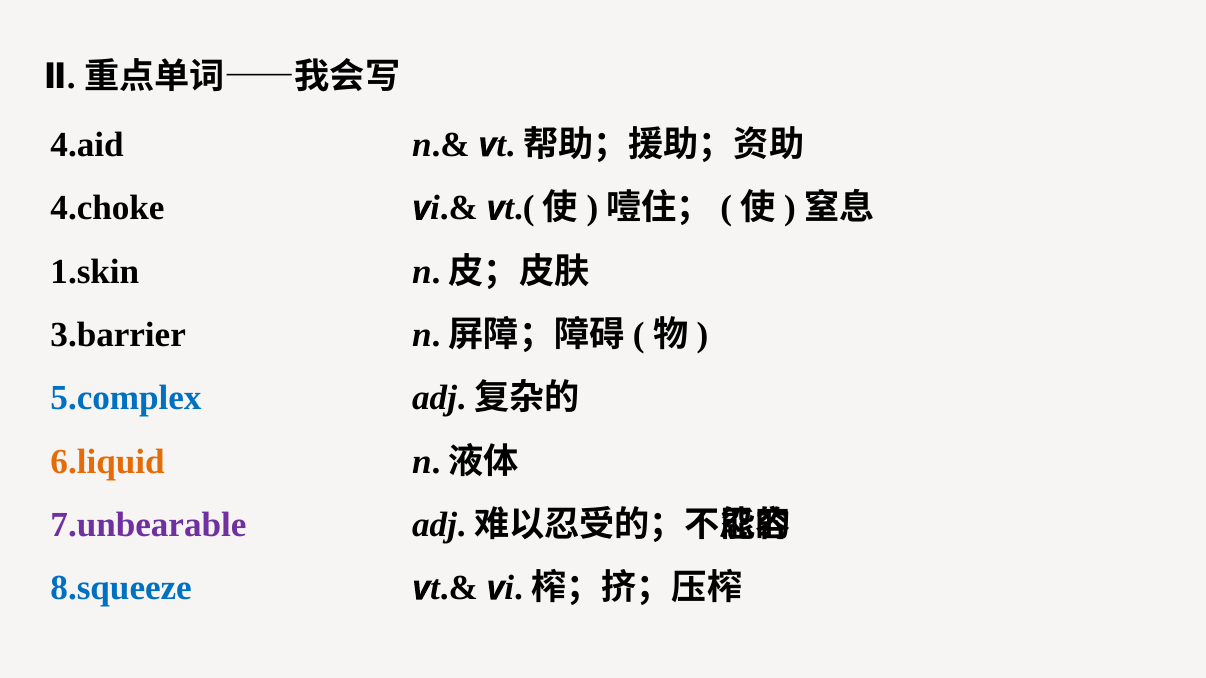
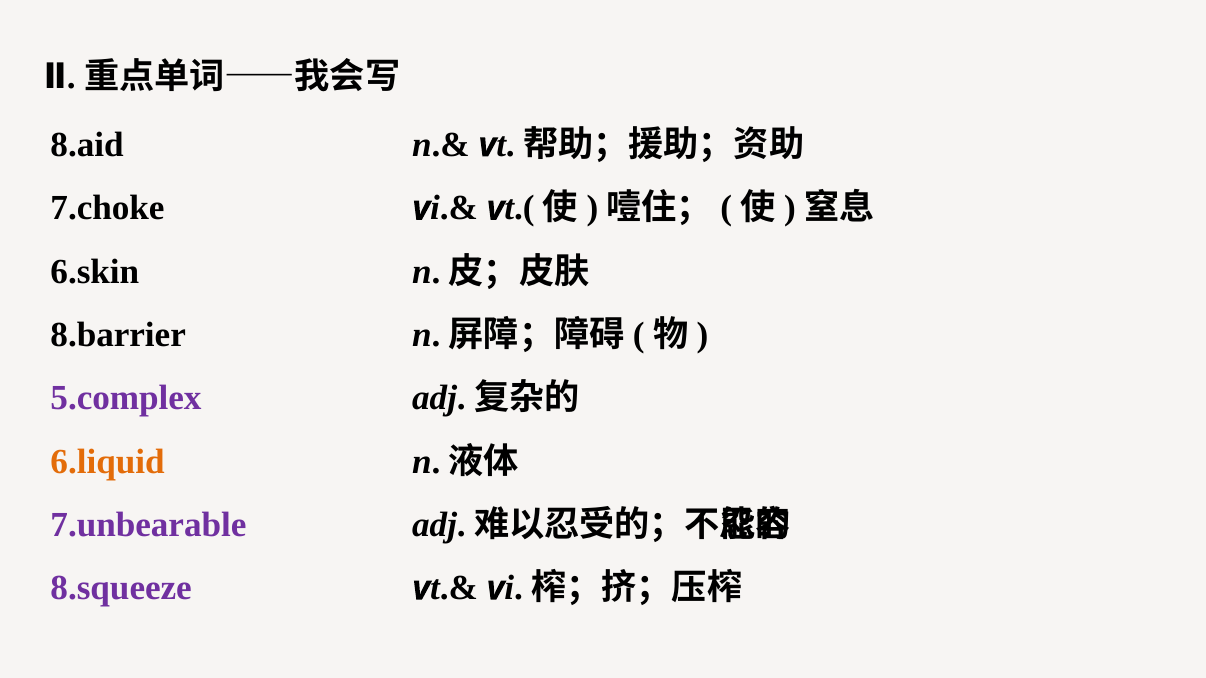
4.aid: 4.aid -> 8.aid
4.choke: 4.choke -> 7.choke
1.skin: 1.skin -> 6.skin
3.barrier: 3.barrier -> 8.barrier
5.complex colour: blue -> purple
8.squeeze colour: blue -> purple
